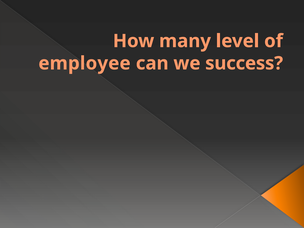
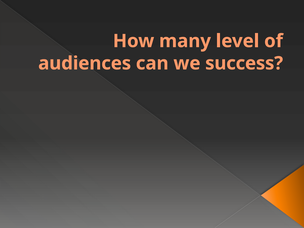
employee: employee -> audiences
